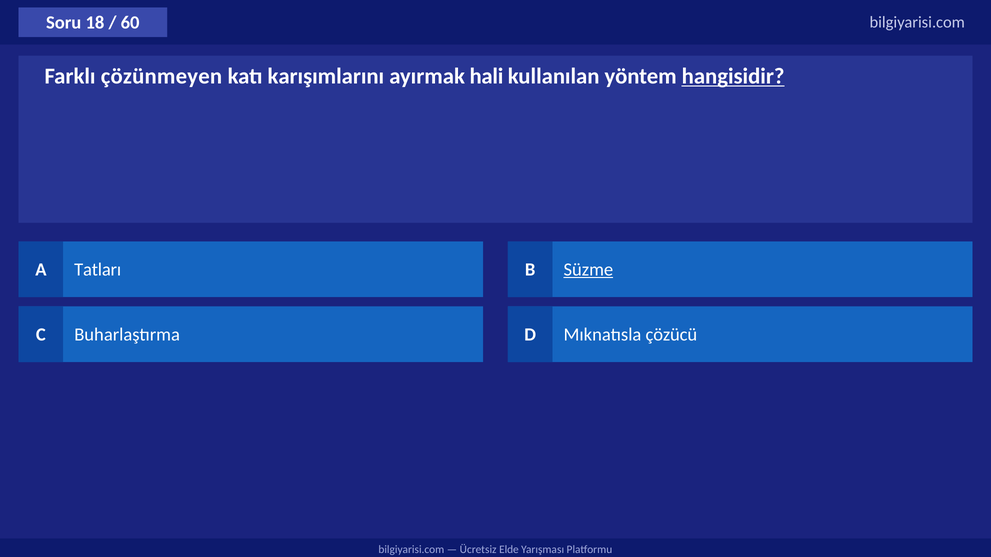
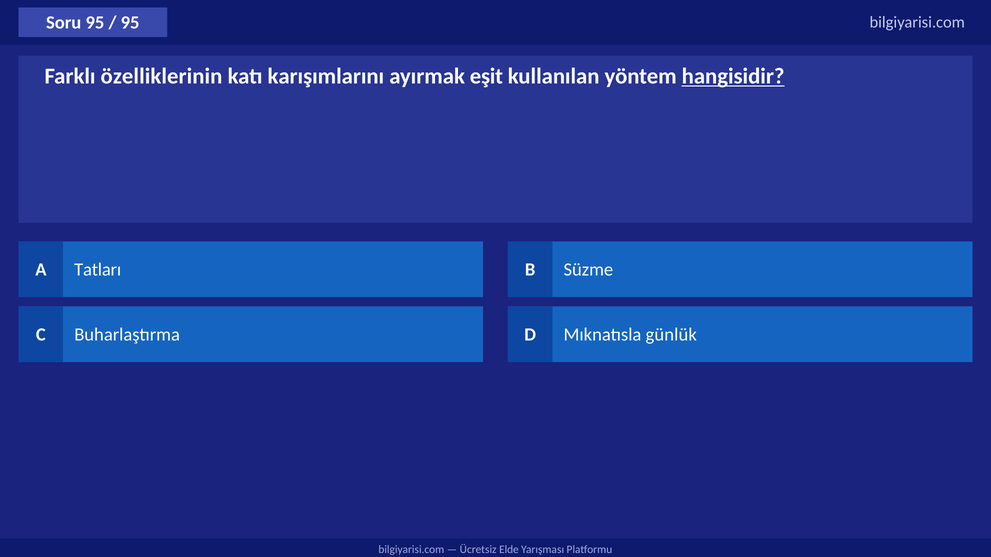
Soru 18: 18 -> 95
60 at (130, 23): 60 -> 95
çözünmeyen: çözünmeyen -> özelliklerinin
hali: hali -> eşit
Süzme underline: present -> none
çözücü: çözücü -> günlük
